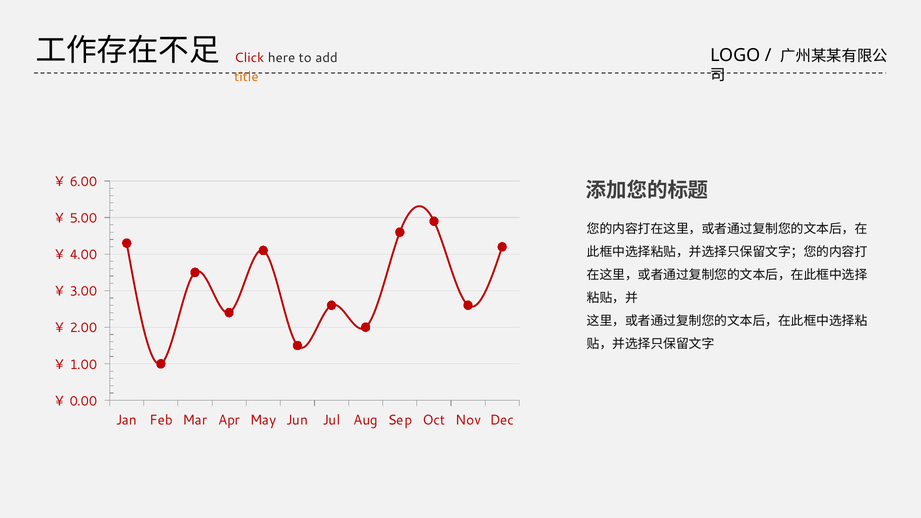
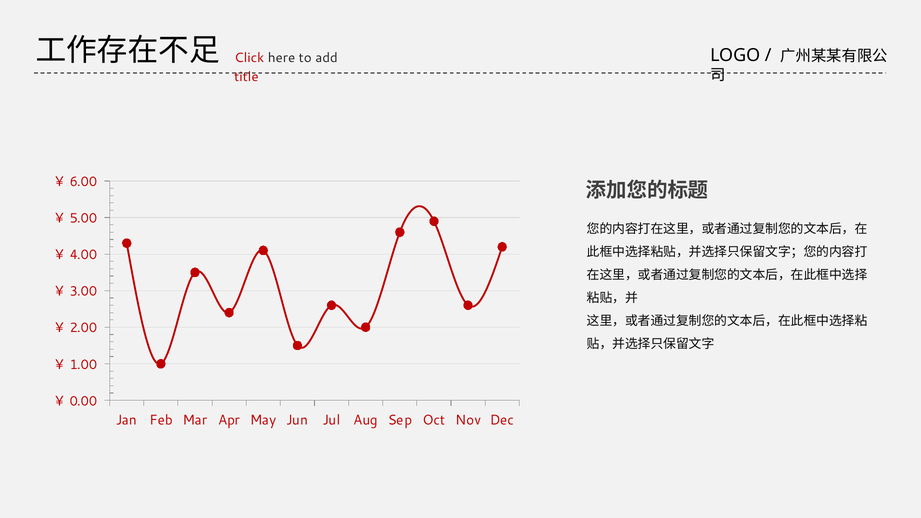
title colour: orange -> red
